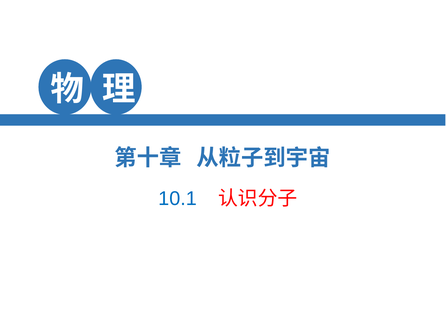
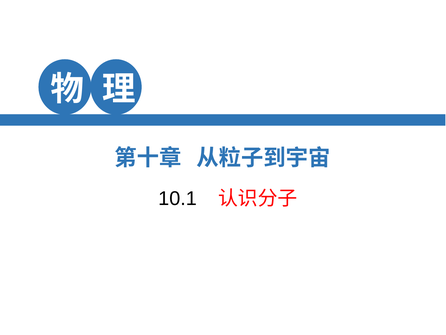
10.1 colour: blue -> black
